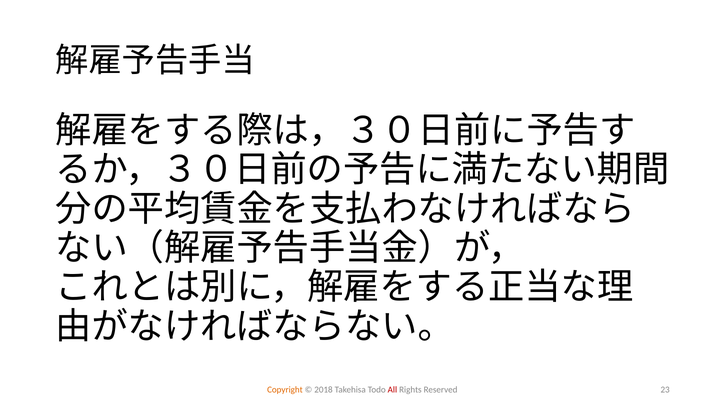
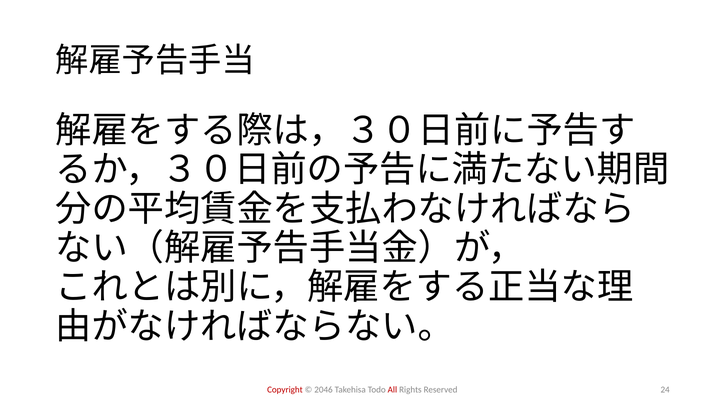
Copyright colour: orange -> red
2018: 2018 -> 2046
23: 23 -> 24
